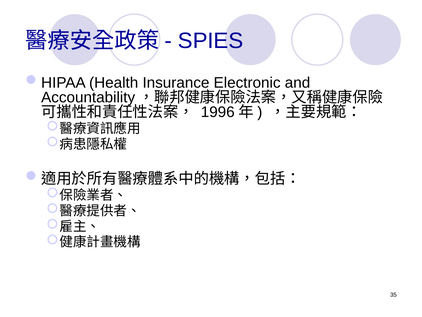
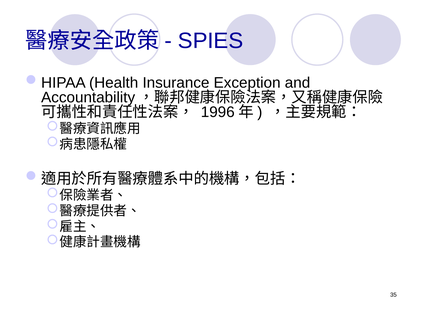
Electronic: Electronic -> Exception
